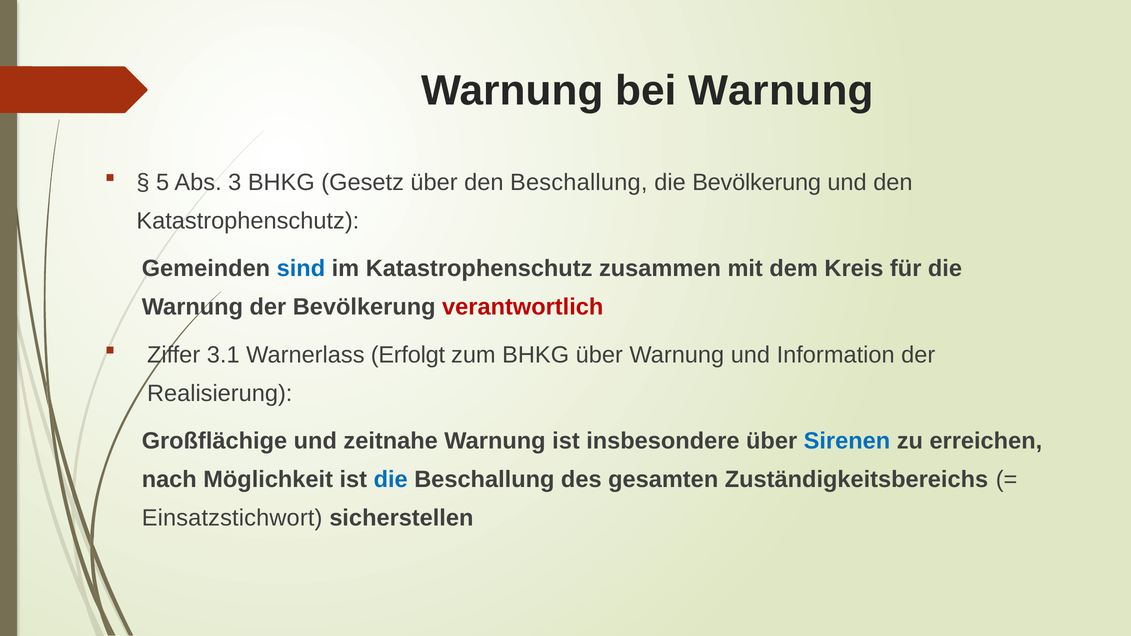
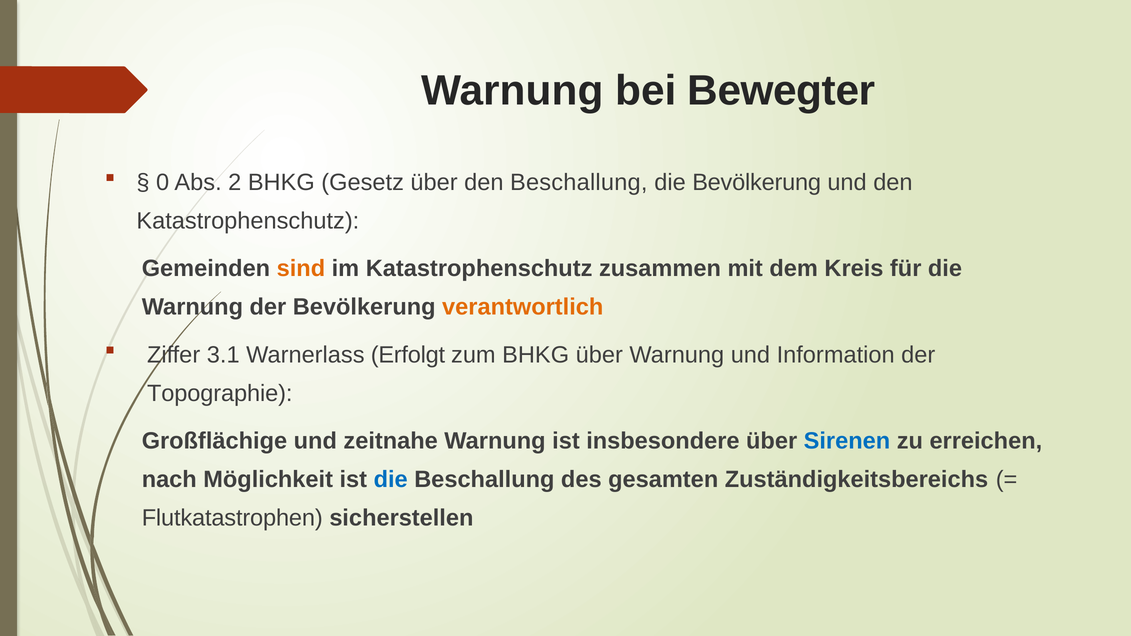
bei Warnung: Warnung -> Bewegter
5: 5 -> 0
3: 3 -> 2
sind colour: blue -> orange
verantwortlich colour: red -> orange
Realisierung: Realisierung -> Topographie
Einsatzstichwort: Einsatzstichwort -> Flutkatastrophen
